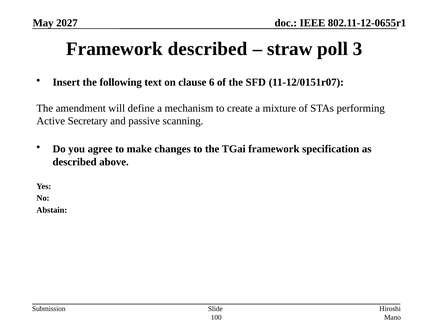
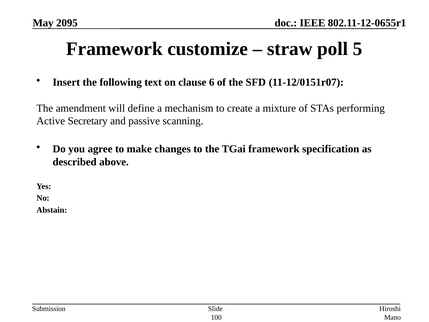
2027: 2027 -> 2095
Framework described: described -> customize
3: 3 -> 5
